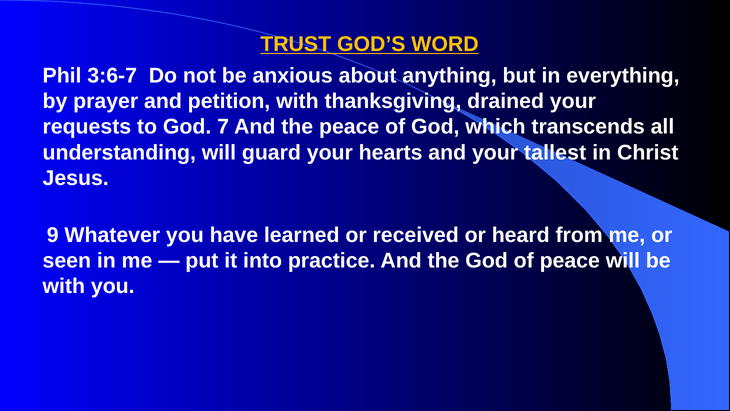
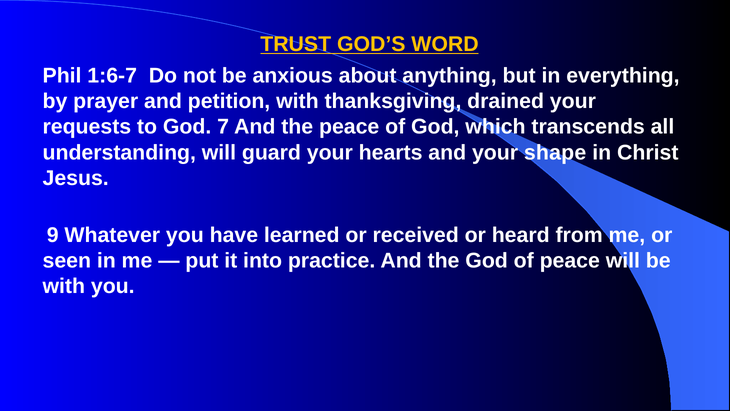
3:6-7: 3:6-7 -> 1:6-7
tallest: tallest -> shape
